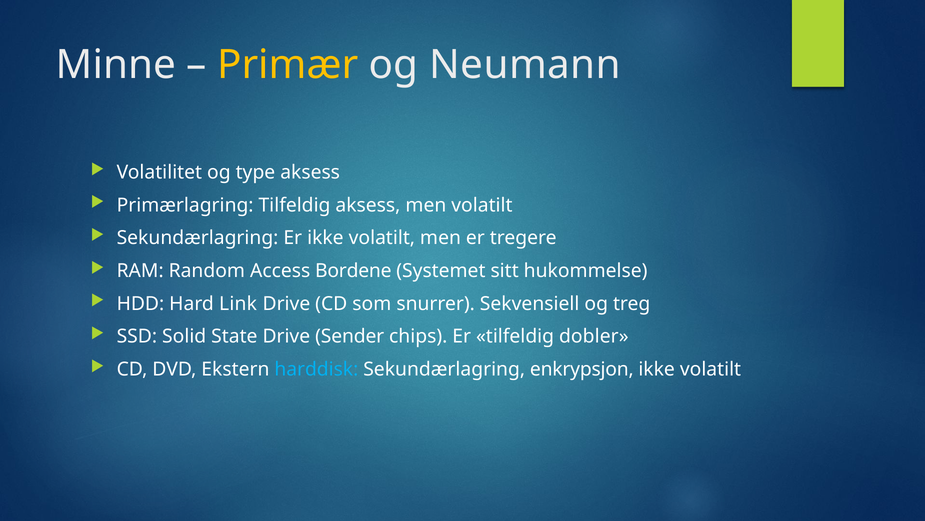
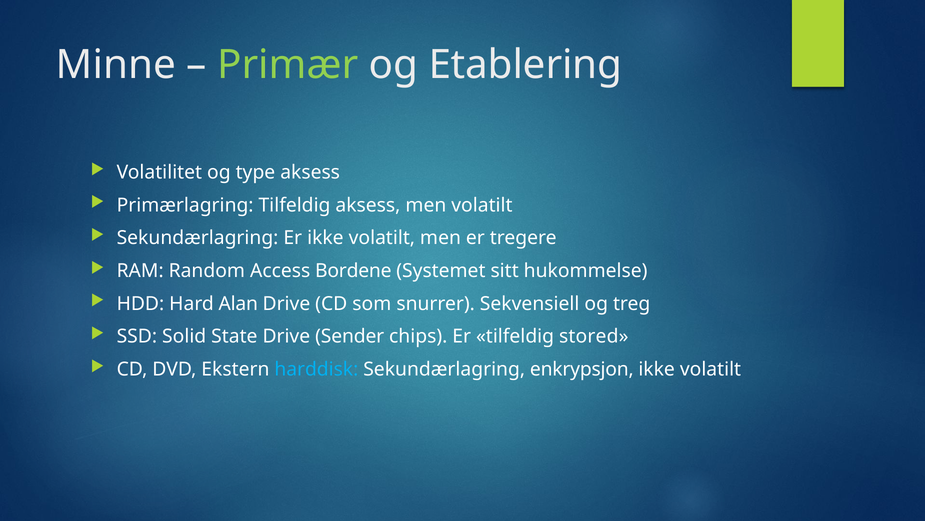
Primær colour: yellow -> light green
Neumann: Neumann -> Etablering
Link: Link -> Alan
dobler: dobler -> stored
